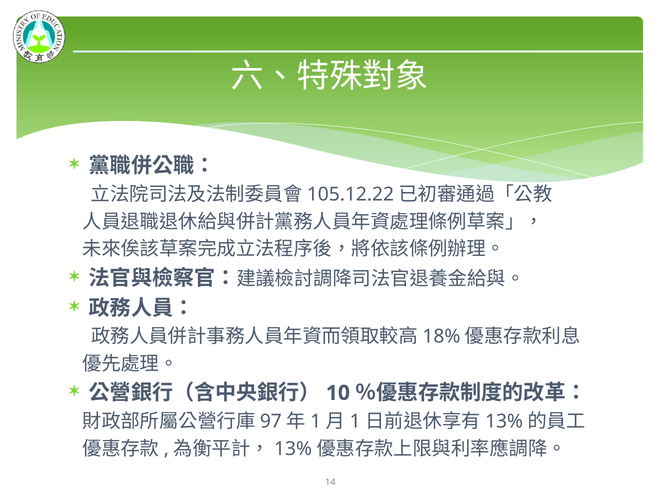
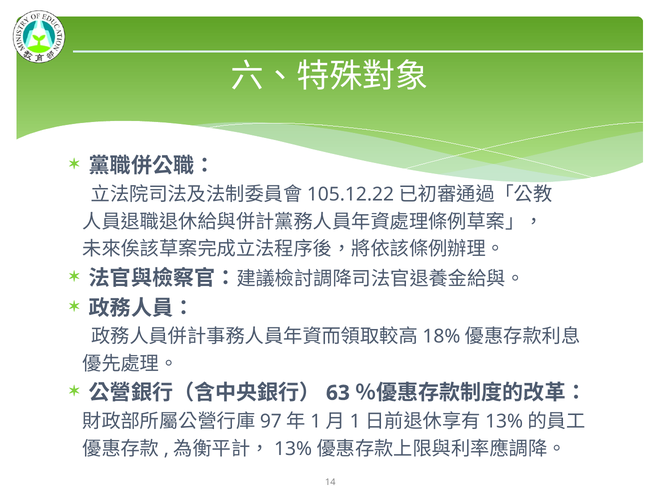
10: 10 -> 63
